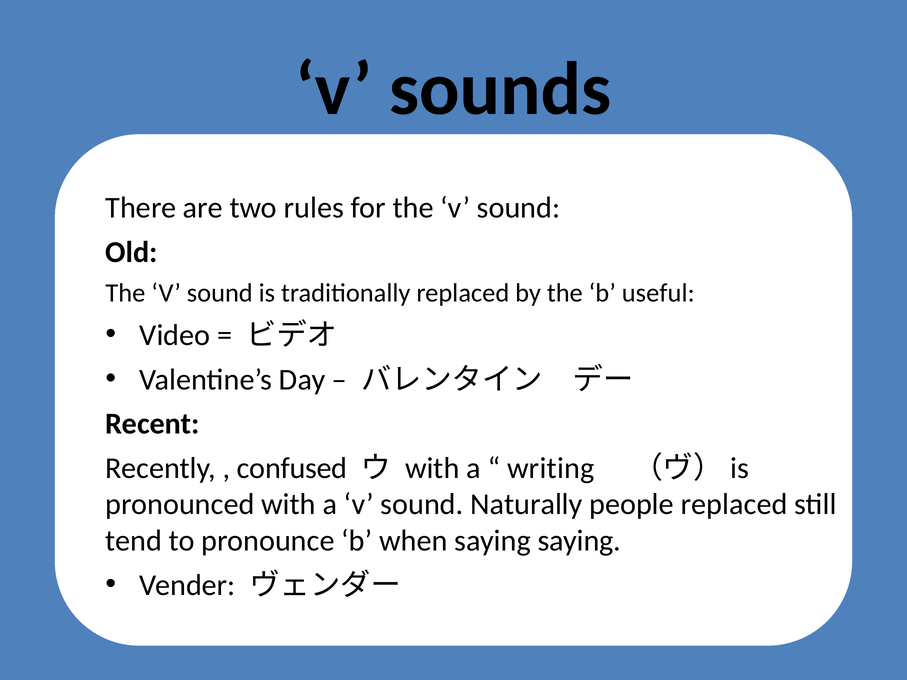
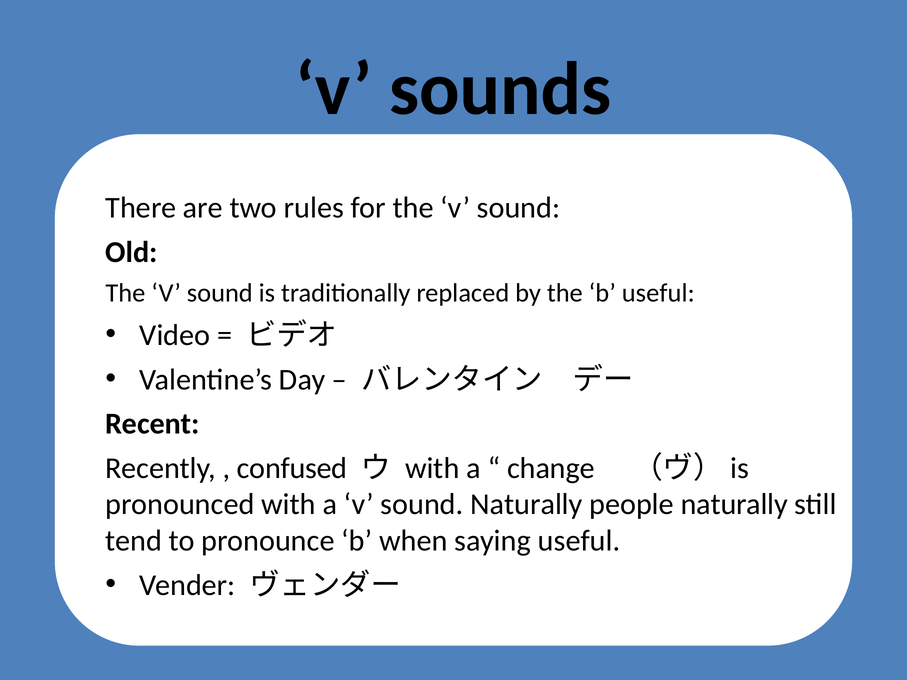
writing: writing -> change
people replaced: replaced -> naturally
saying saying: saying -> useful
